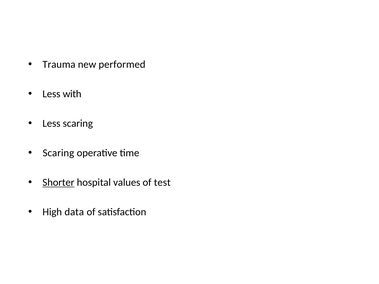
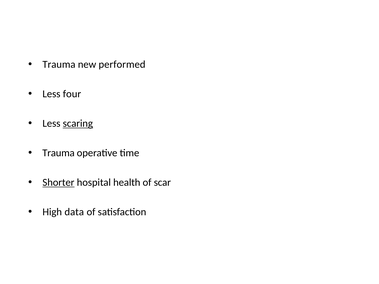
with: with -> four
scaring at (78, 124) underline: none -> present
Scaring at (58, 153): Scaring -> Trauma
values: values -> health
test: test -> scar
